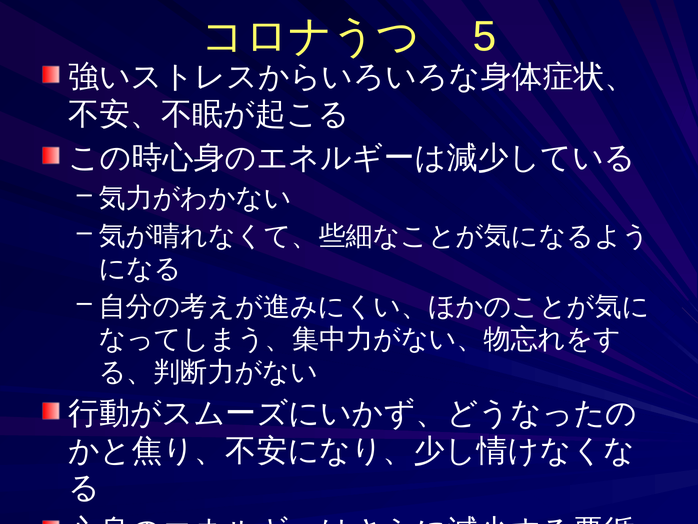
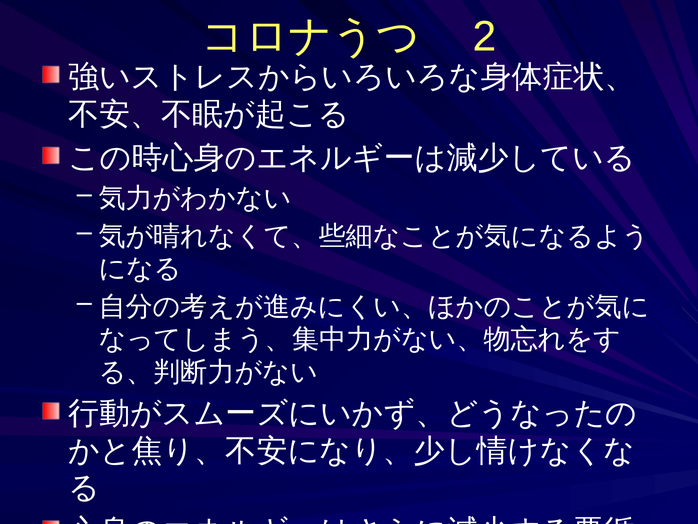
5: 5 -> 2
